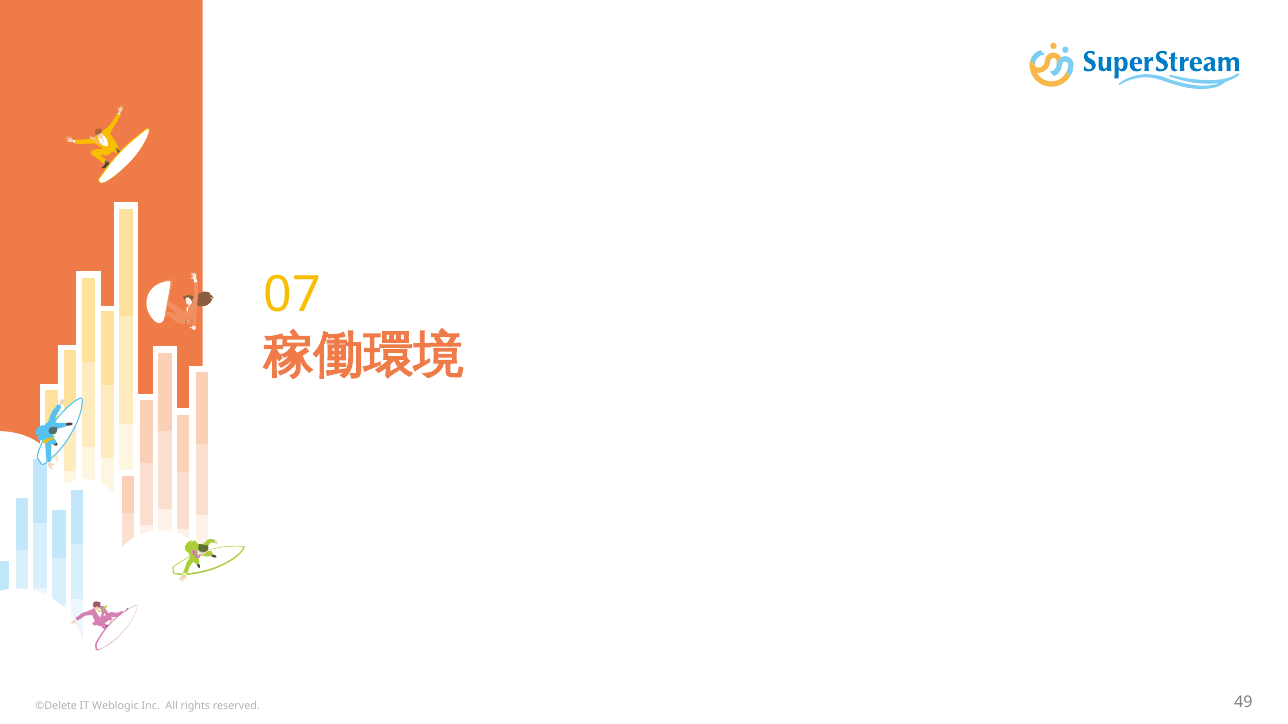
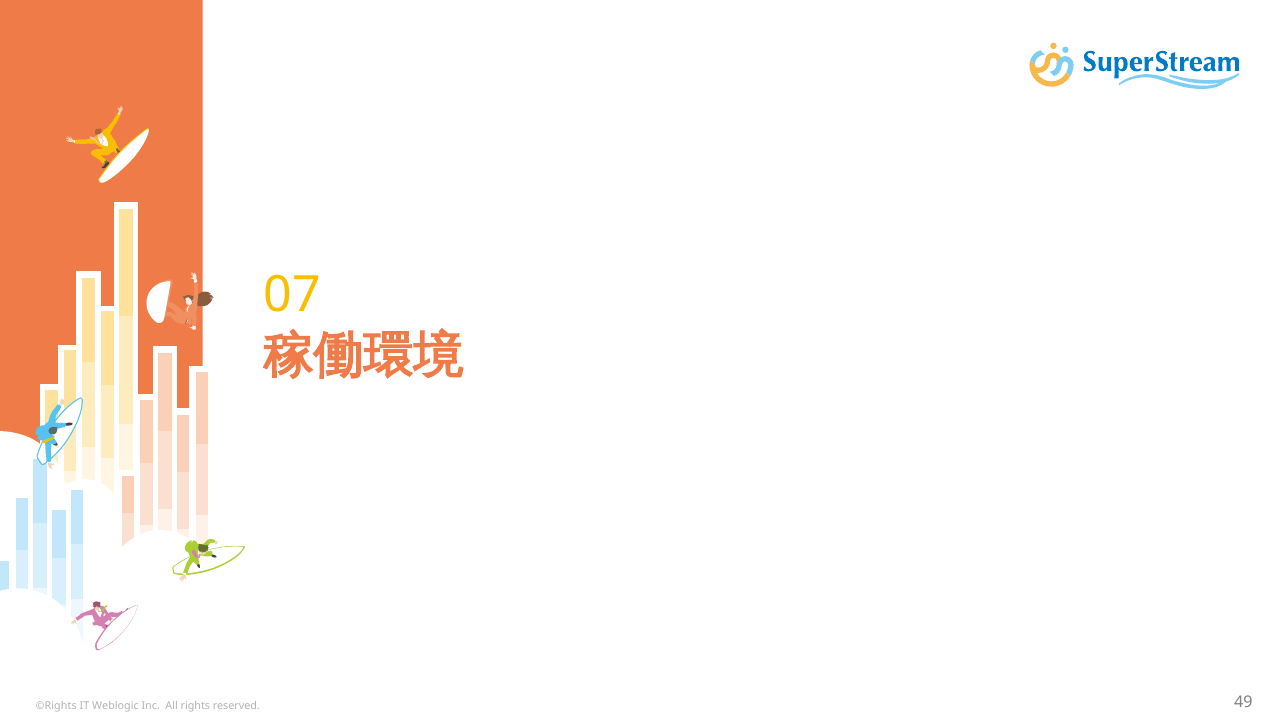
©Delete: ©Delete -> ©Rights
